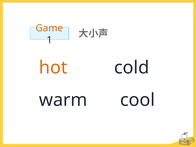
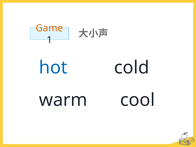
hot colour: orange -> blue
